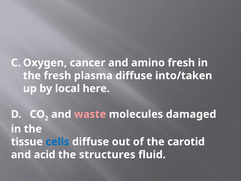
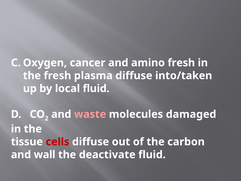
local here: here -> fluid
cells colour: blue -> red
carotid: carotid -> carbon
acid: acid -> wall
structures: structures -> deactivate
